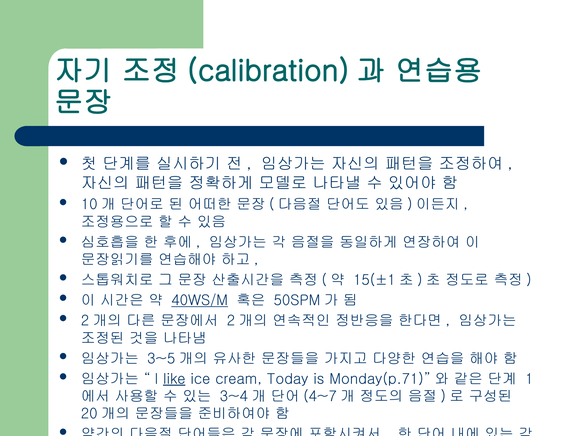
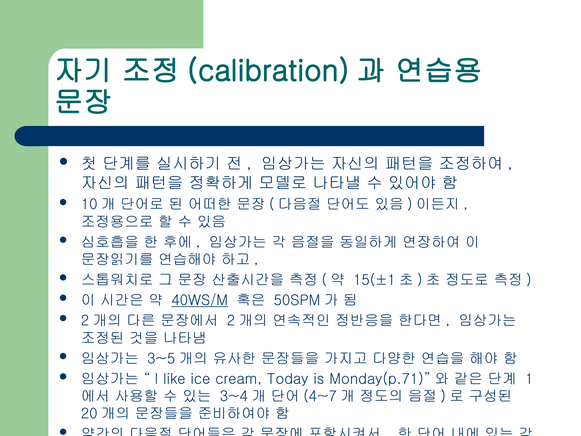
like underline: present -> none
